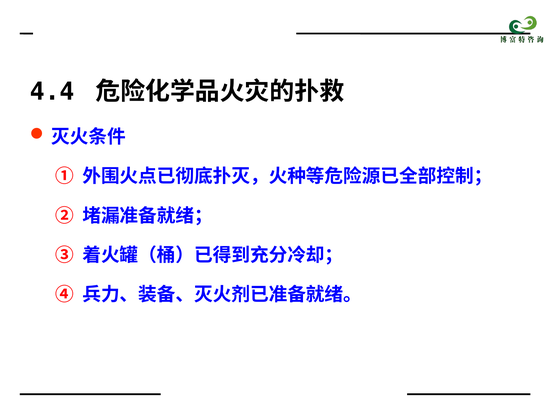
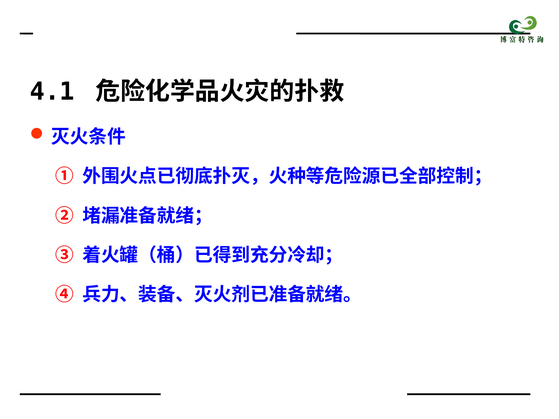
4.4: 4.4 -> 4.1
